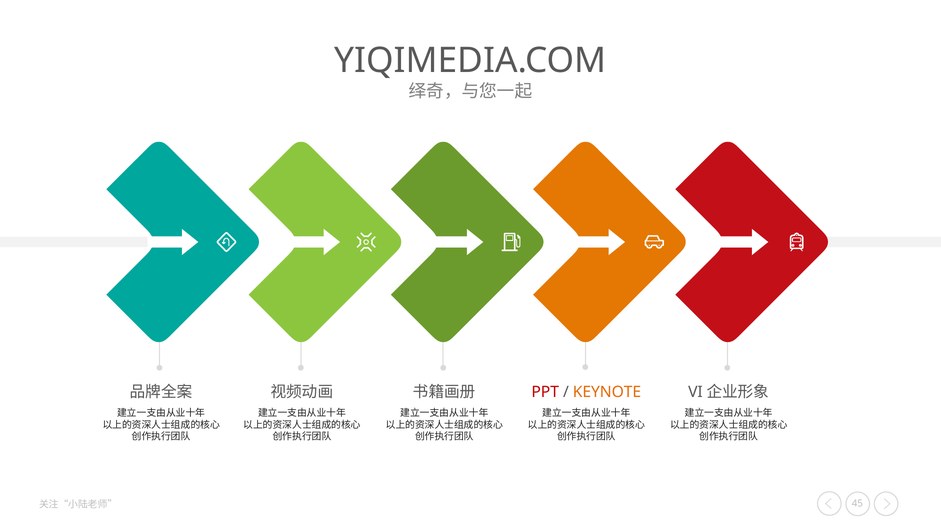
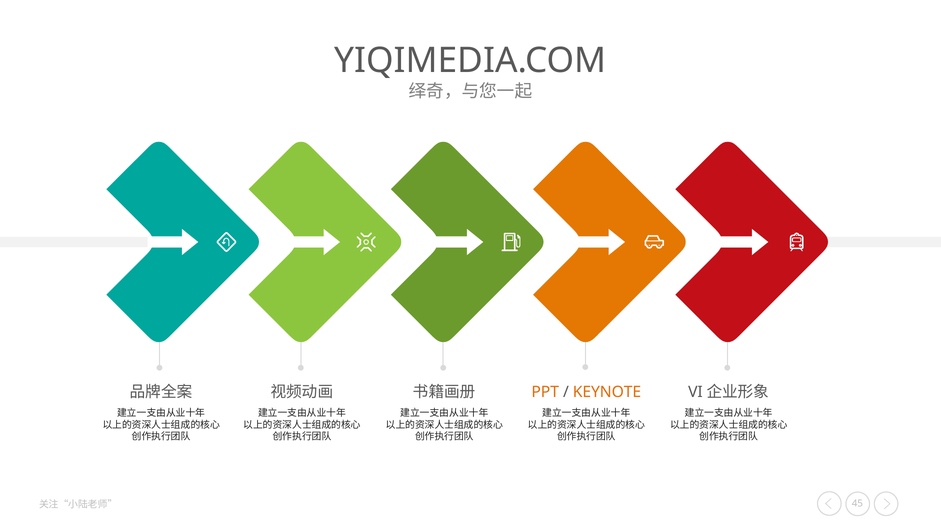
PPT colour: red -> orange
